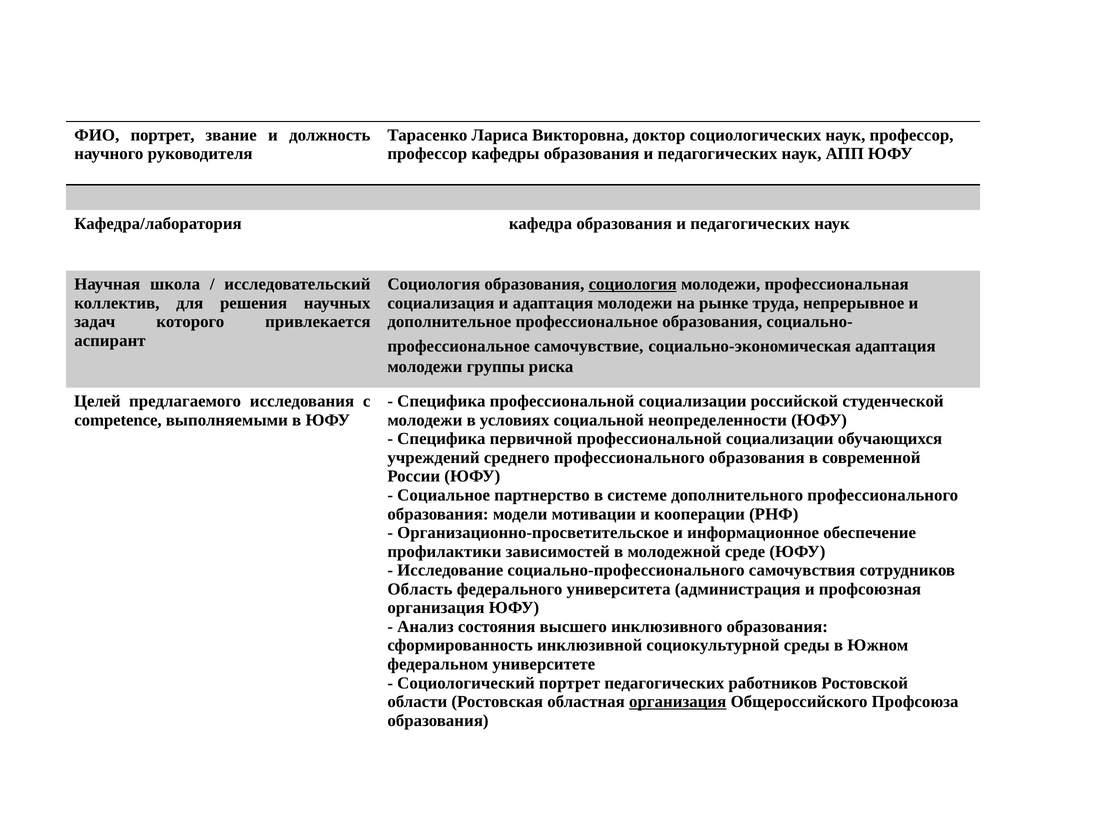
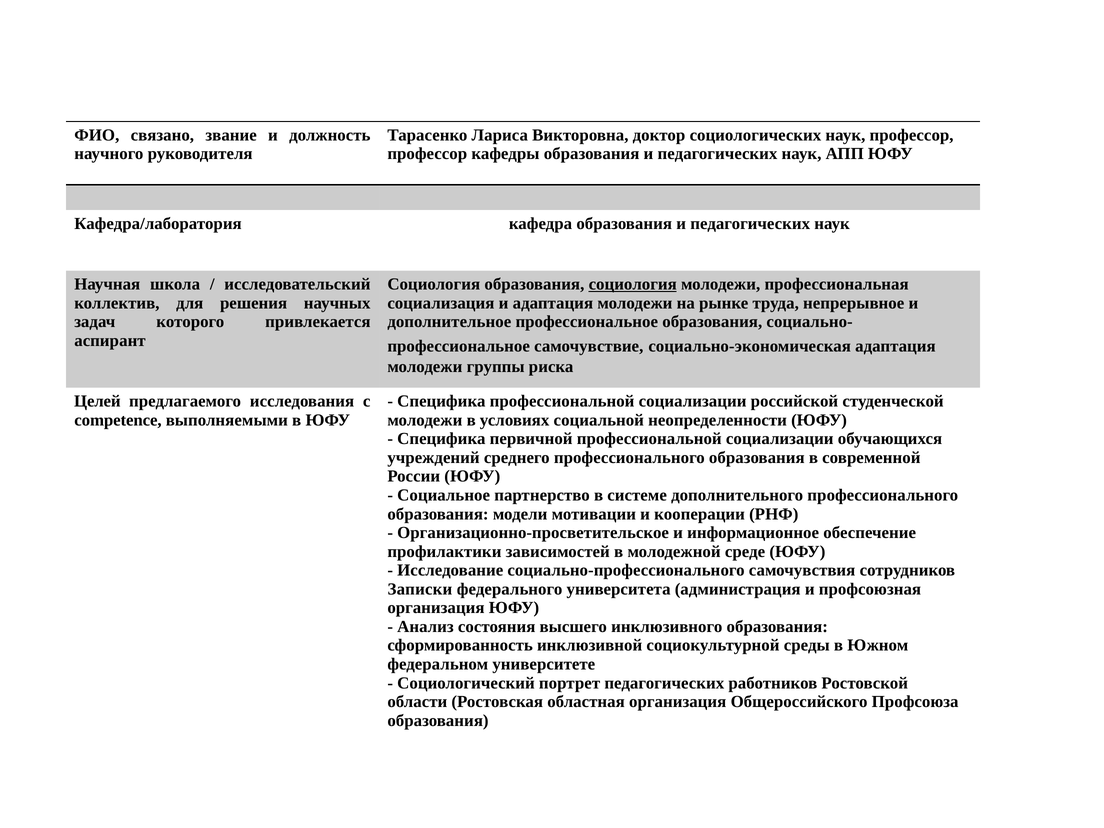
ФИО портрет: портрет -> связано
Область: Область -> Записки
организация at (678, 702) underline: present -> none
